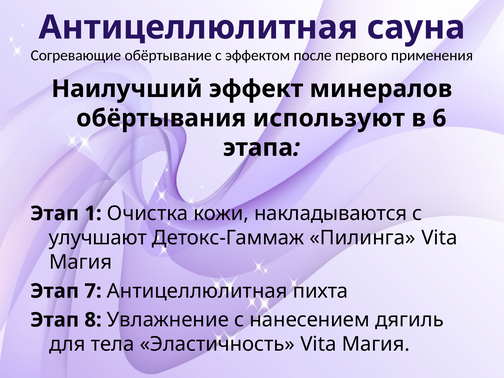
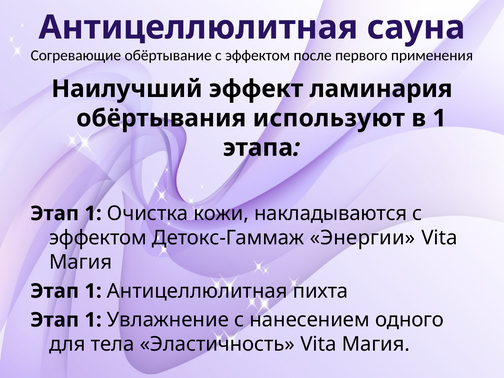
минералов: минералов -> ламинария
в 6: 6 -> 1
улучшают at (98, 238): улучшают -> эффектом
Пилинга: Пилинга -> Энергии
7 at (93, 291): 7 -> 1
8 at (93, 320): 8 -> 1
дягиль: дягиль -> одного
